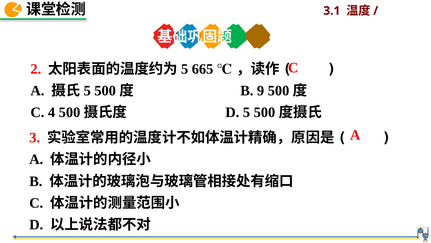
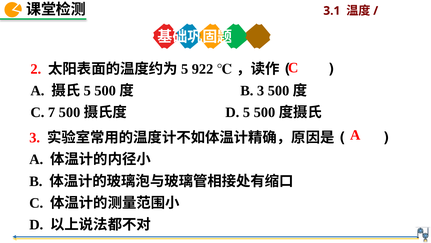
665: 665 -> 922
B 9: 9 -> 3
4: 4 -> 7
